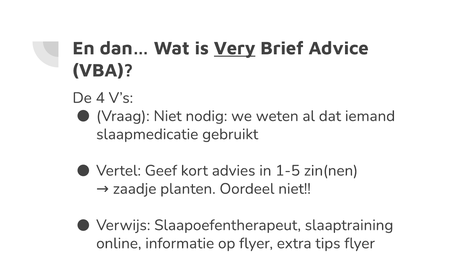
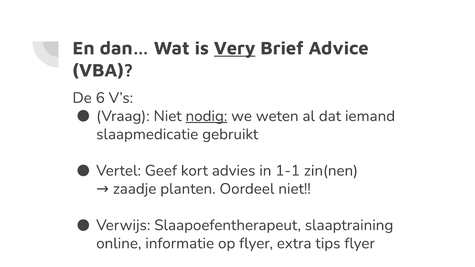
4: 4 -> 6
nodig underline: none -> present
1-5: 1-5 -> 1-1
